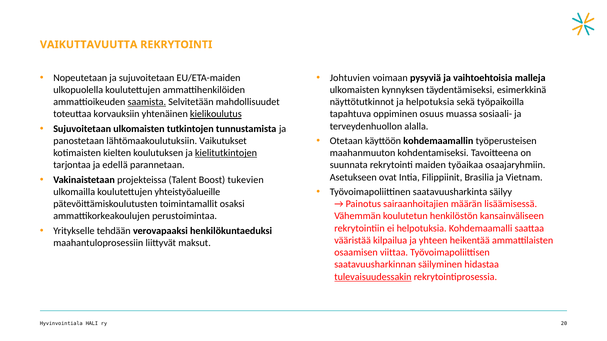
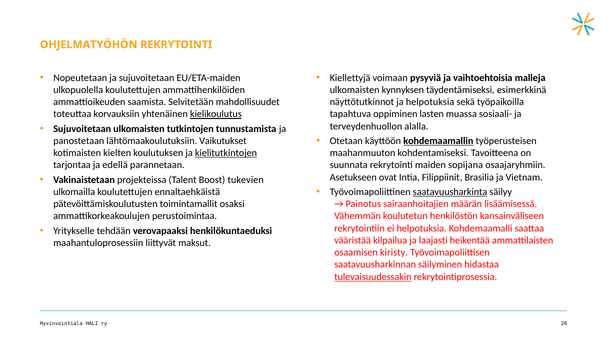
VAIKUTTAVUUTTA: VAIKUTTAVUUTTA -> OHJELMATYÖHÖN
Johtuvien: Johtuvien -> Kiellettyjä
saamista underline: present -> none
osuus: osuus -> lasten
kohdemaamallin underline: none -> present
työaikaa: työaikaa -> sopijana
saatavuusharkinta underline: none -> present
yhteistyöalueille: yhteistyöalueille -> ennaltaehkäistä
yhteen: yhteen -> laajasti
viittaa: viittaa -> kiristy
